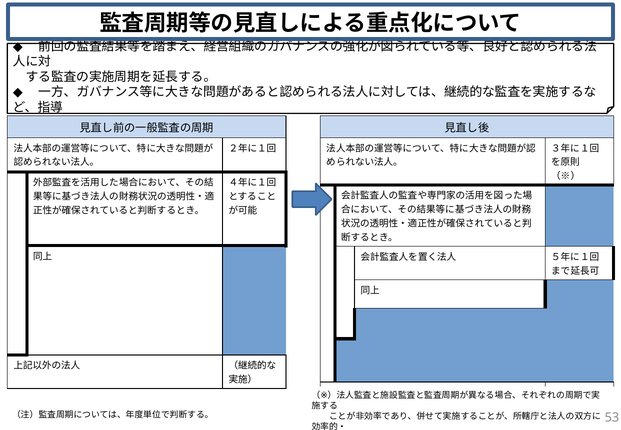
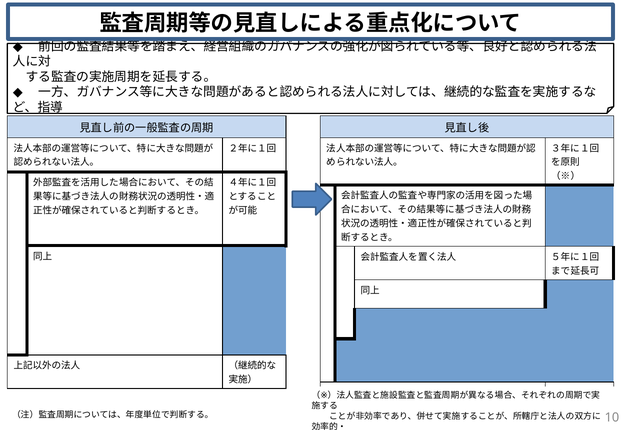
53: 53 -> 10
